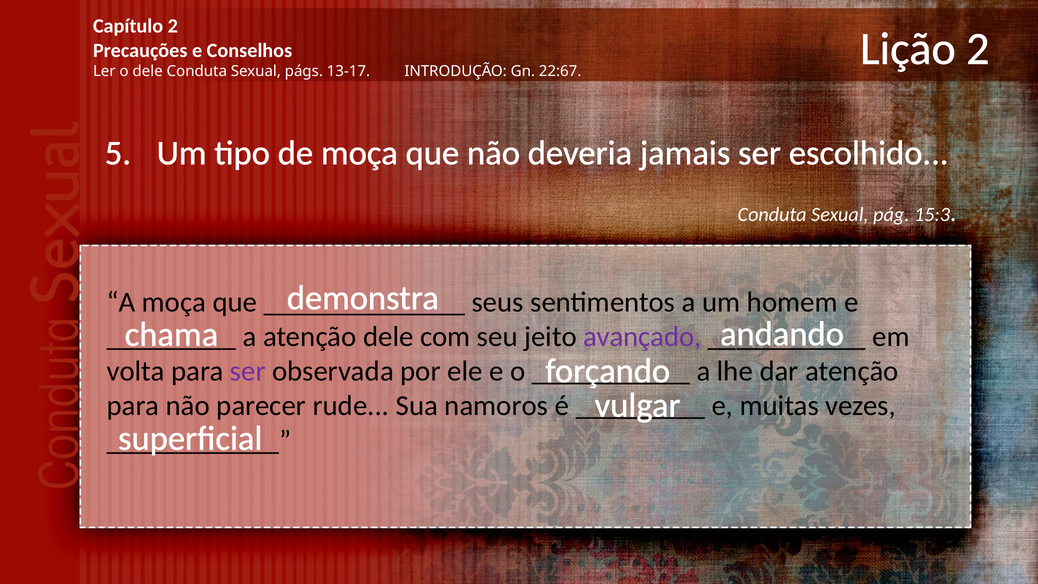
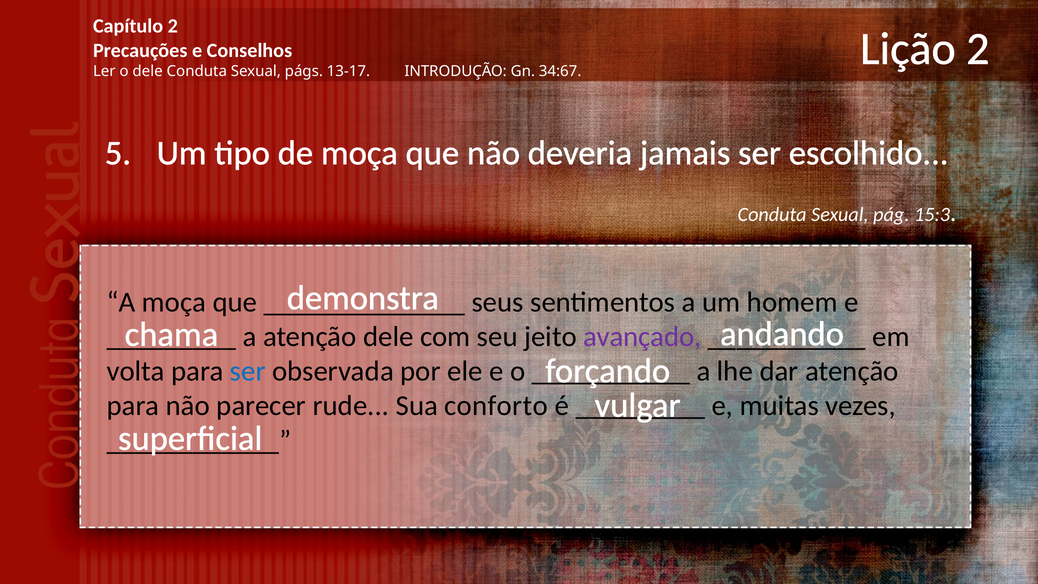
22:67: 22:67 -> 34:67
ser at (248, 371) colour: purple -> blue
namoros: namoros -> conforto
